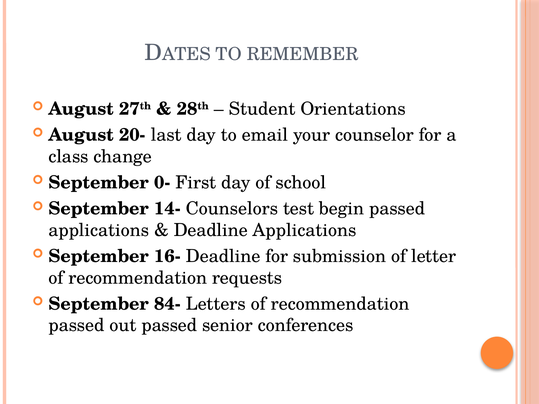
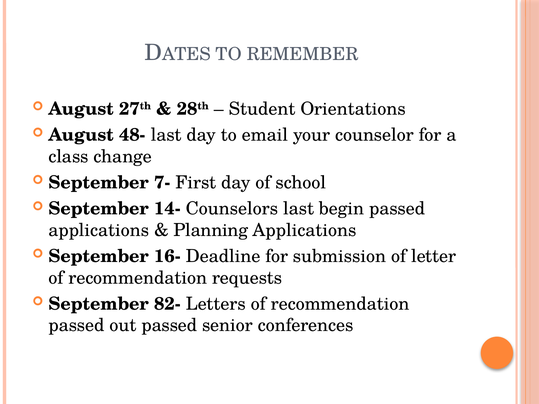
20-: 20- -> 48-
0-: 0- -> 7-
Counselors test: test -> last
Deadline at (211, 230): Deadline -> Planning
84-: 84- -> 82-
